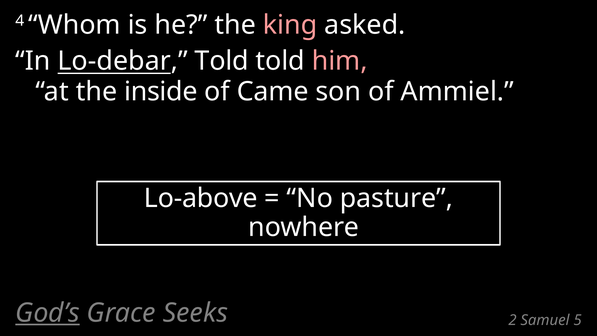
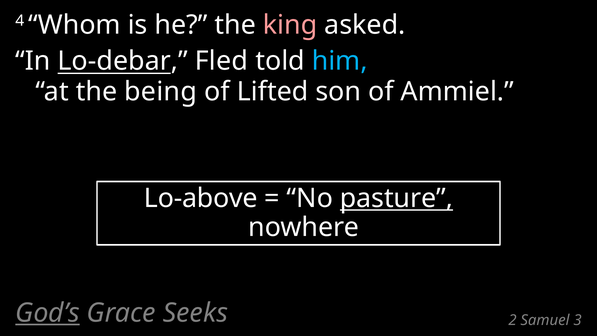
Lo-debar Told: Told -> Fled
him colour: pink -> light blue
inside: inside -> being
Came: Came -> Lifted
pasture underline: none -> present
5: 5 -> 3
